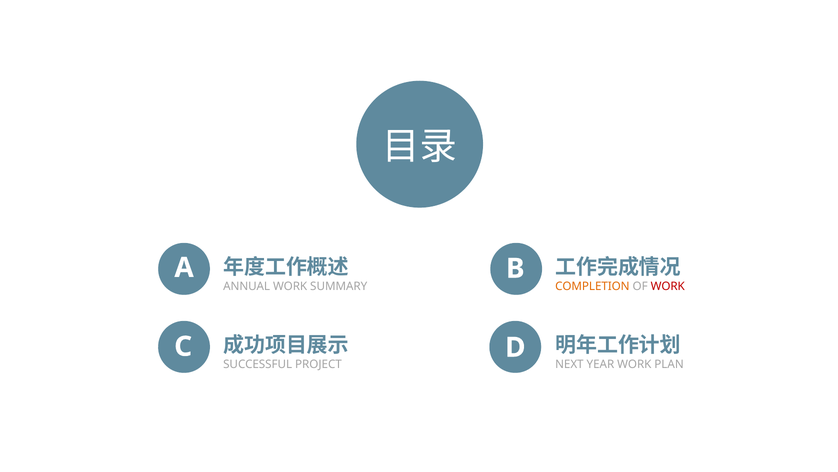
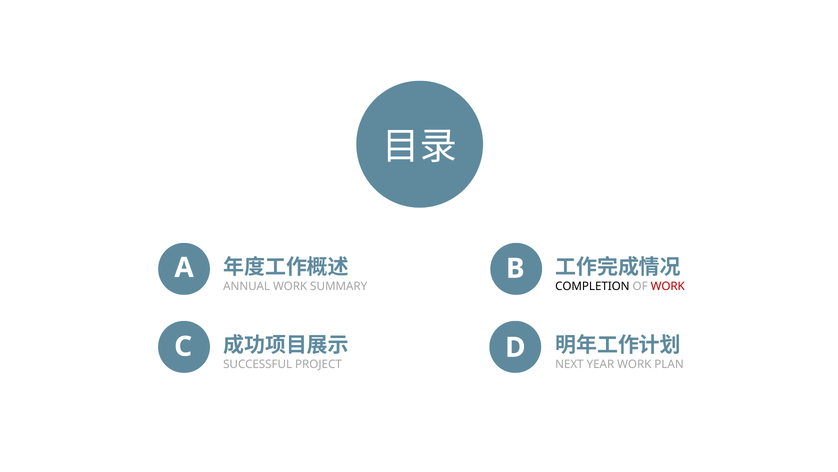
COMPLETION colour: orange -> black
